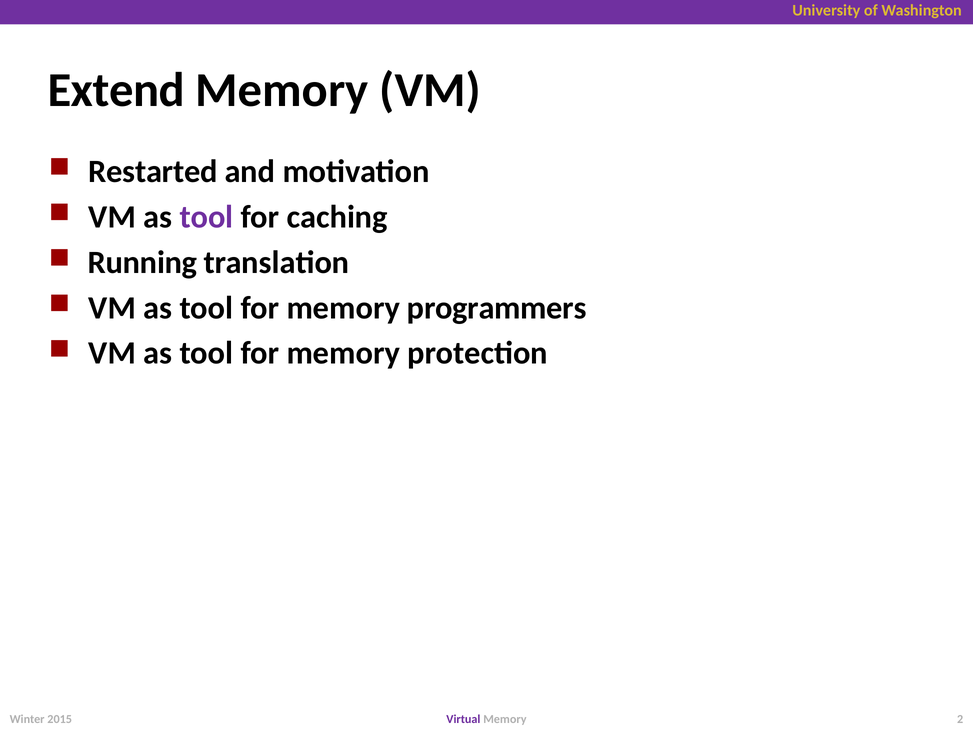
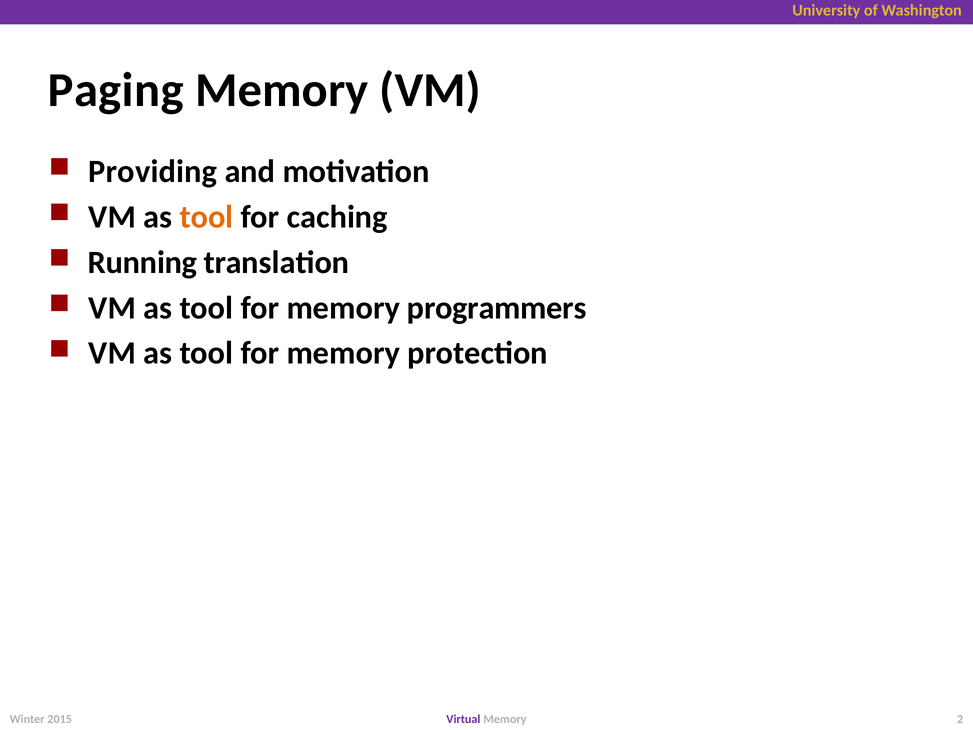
Extend: Extend -> Paging
Restarted: Restarted -> Providing
tool at (206, 217) colour: purple -> orange
